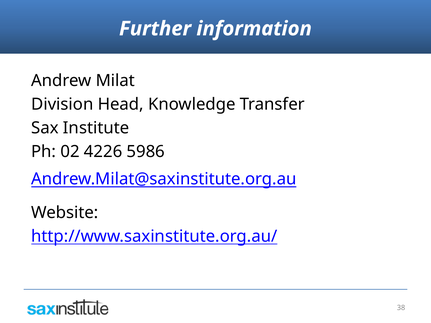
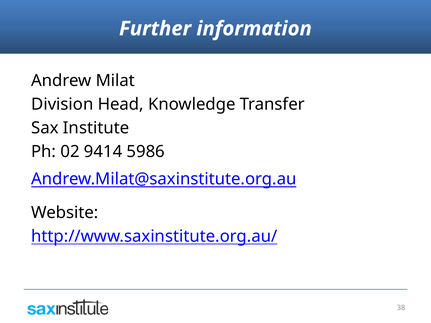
4226: 4226 -> 9414
